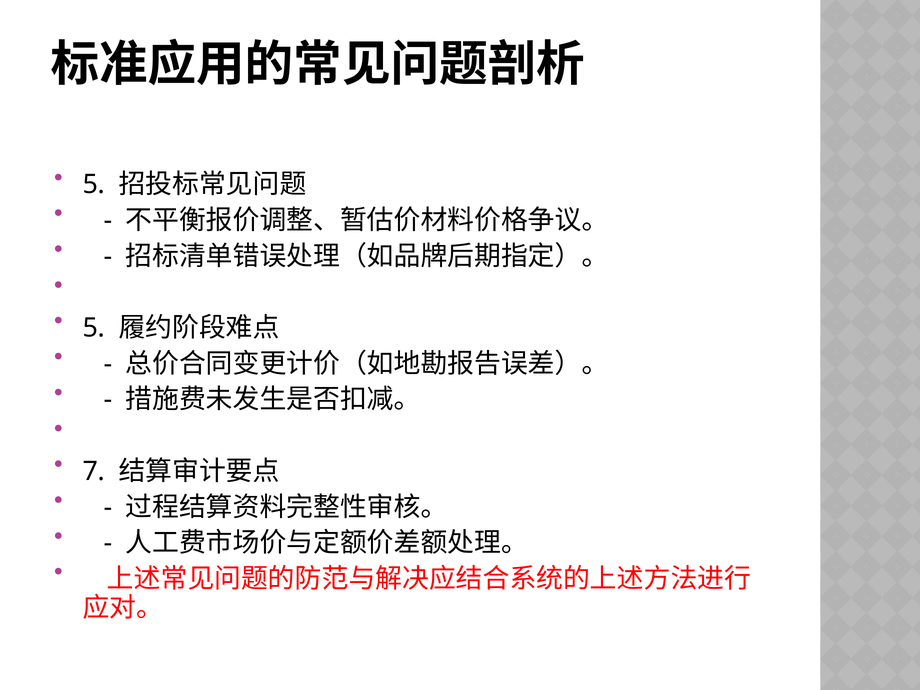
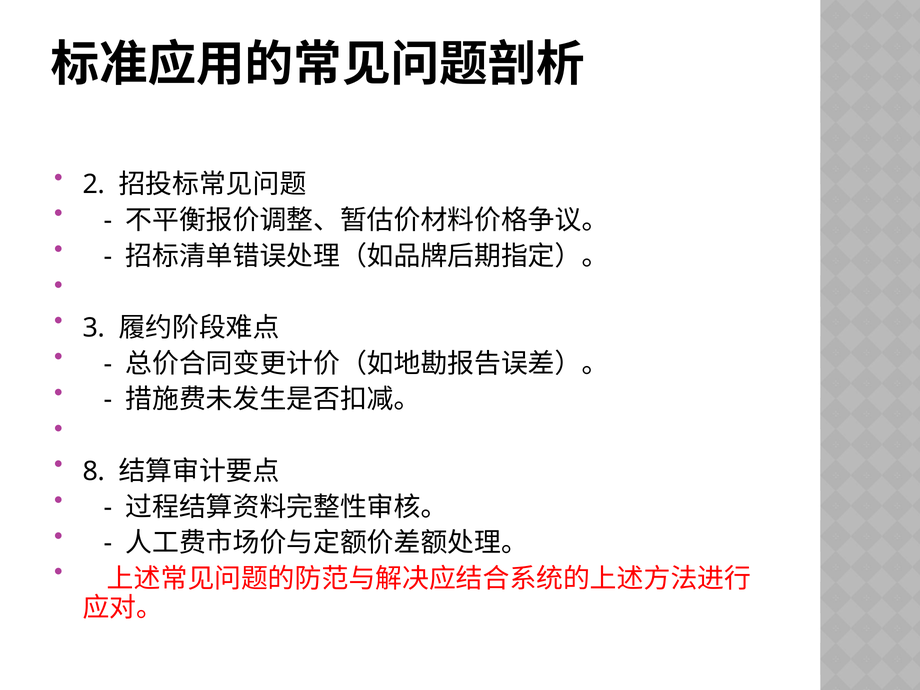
5 at (94, 184): 5 -> 2
5 at (94, 328): 5 -> 3
7: 7 -> 8
